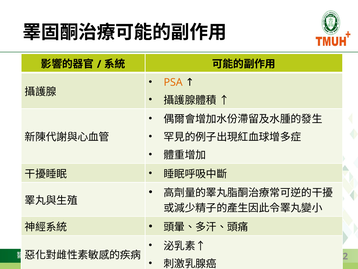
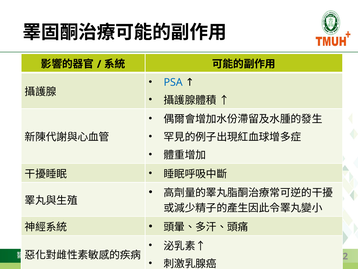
PSA colour: orange -> blue
